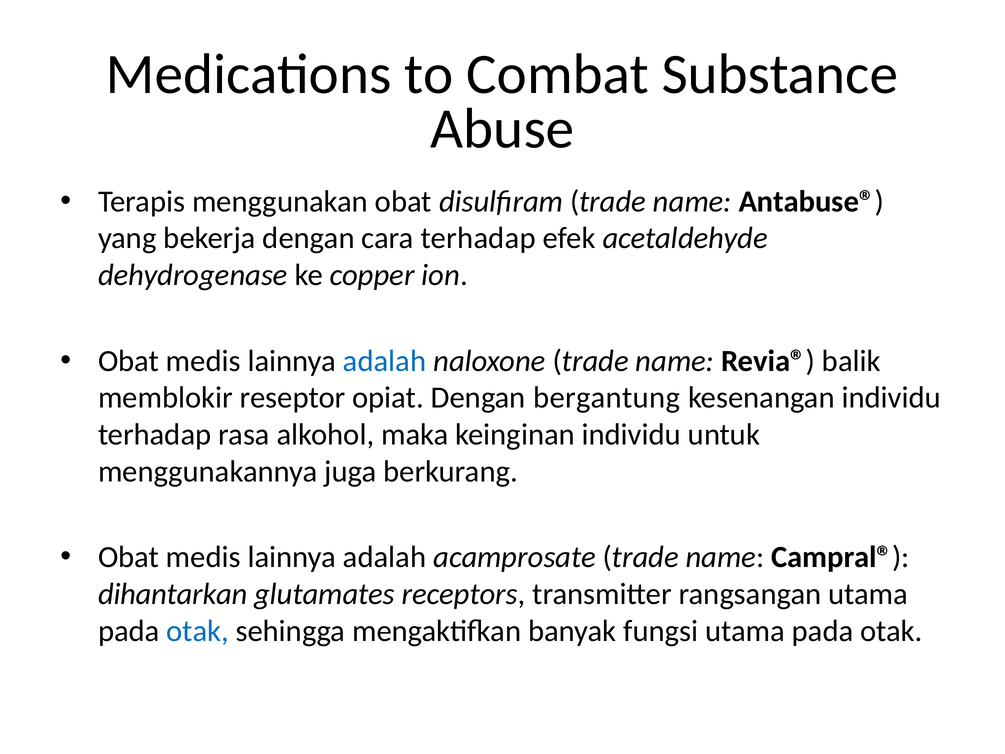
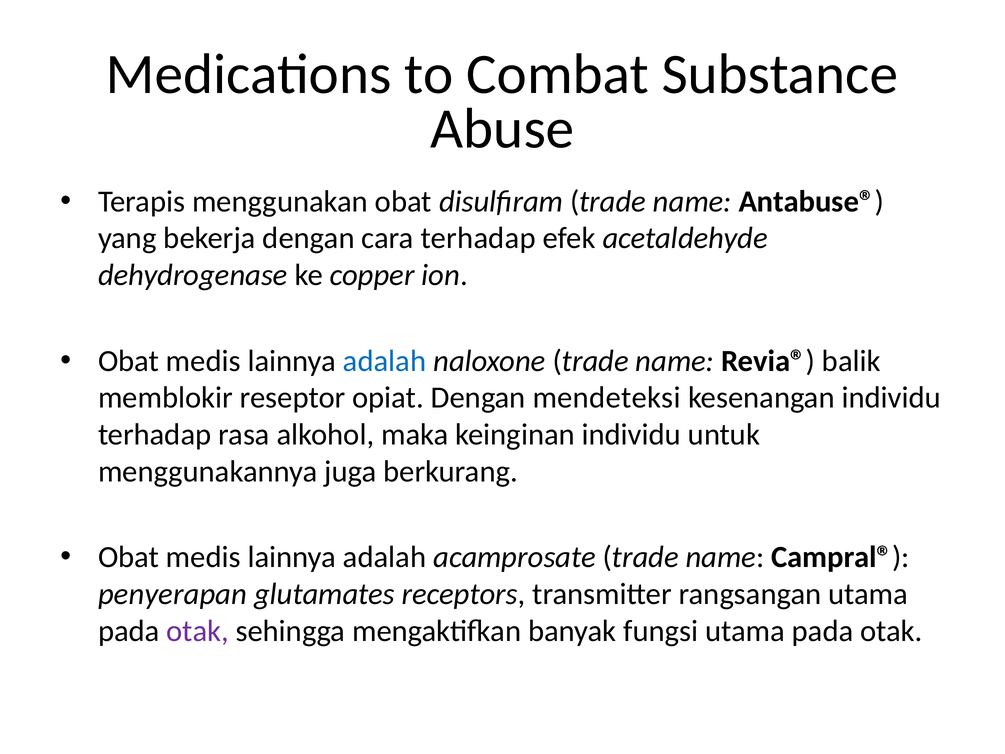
bergantung: bergantung -> mendeteksi
dihantarkan: dihantarkan -> penyerapan
otak at (198, 631) colour: blue -> purple
